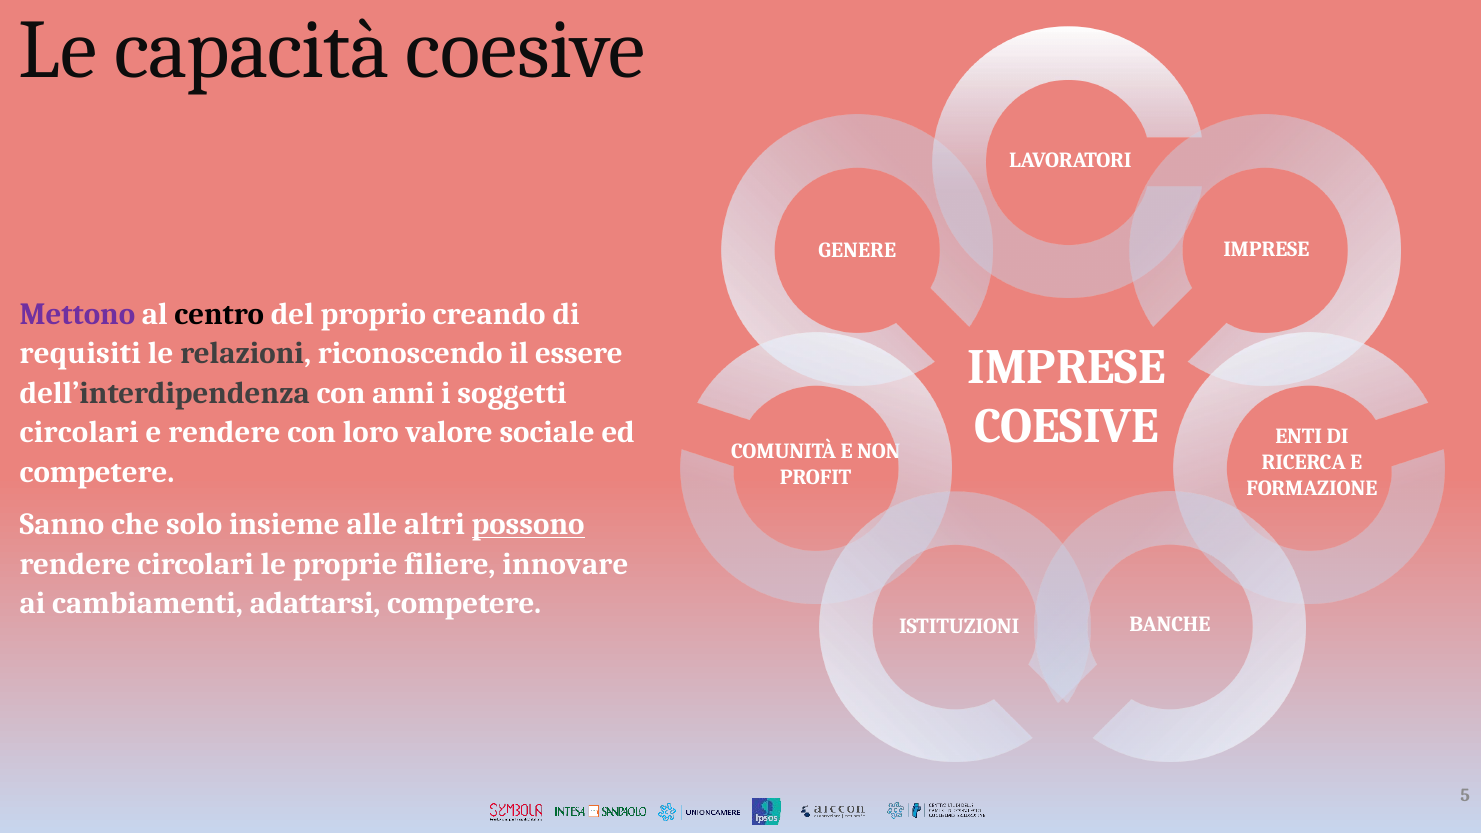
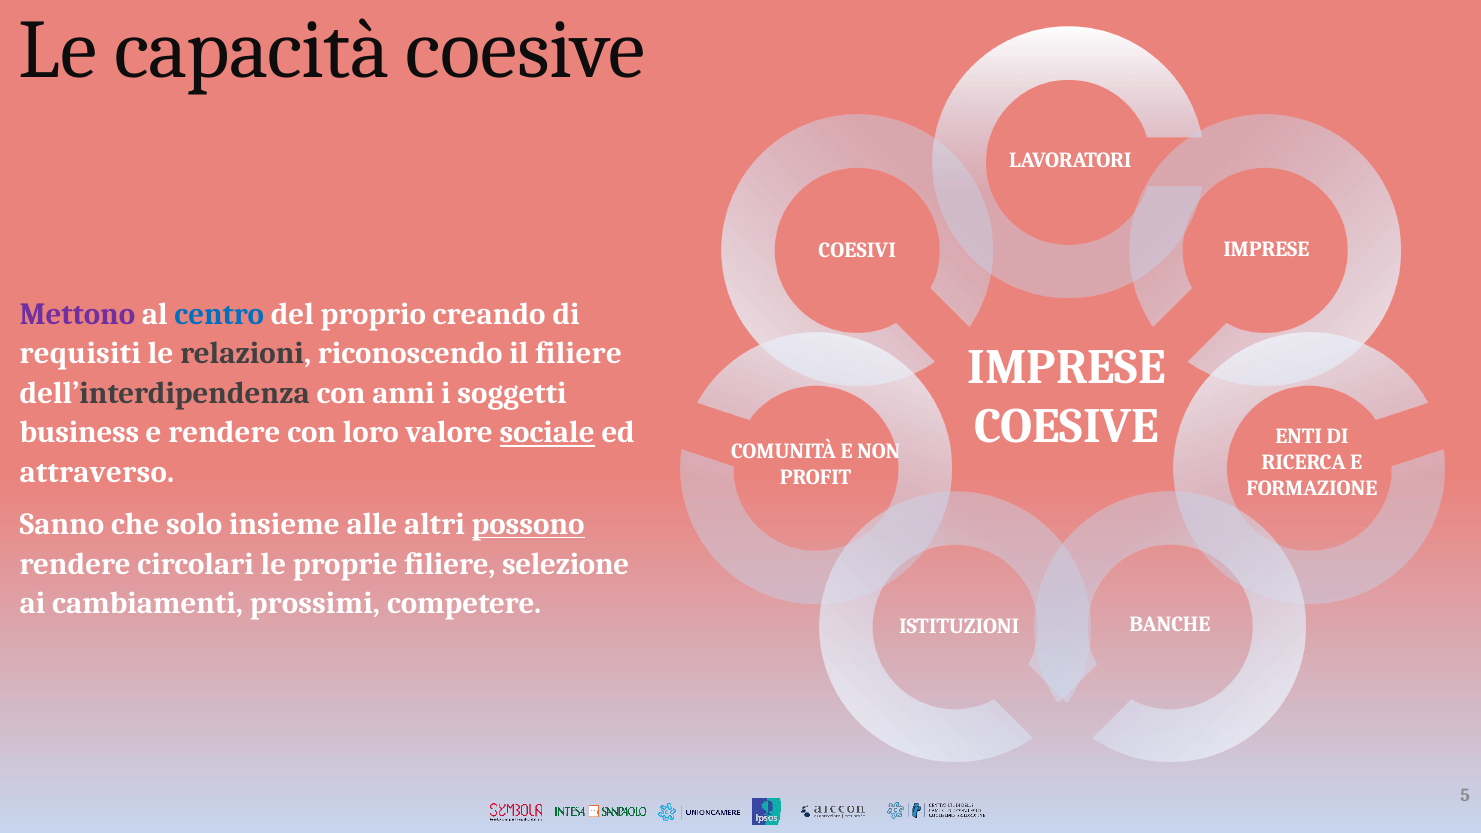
GENERE: GENERE -> COESIVI
centro colour: black -> blue
il essere: essere -> filiere
circolari at (79, 433): circolari -> business
sociale underline: none -> present
competere at (97, 472): competere -> attraverso
innovare: innovare -> selezione
adattarsi: adattarsi -> prossimi
